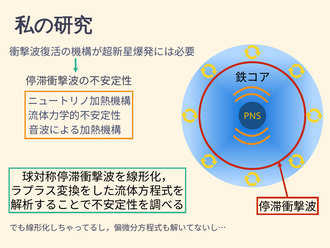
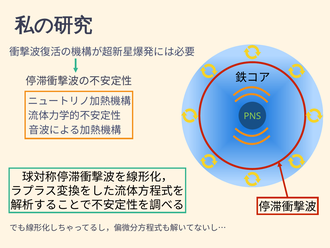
PNS colour: yellow -> light green
